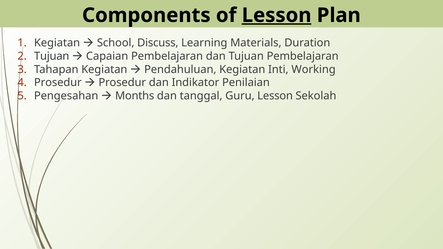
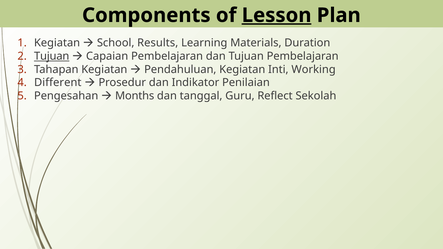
Discuss: Discuss -> Results
Tujuan at (52, 56) underline: none -> present
Prosedur at (58, 83): Prosedur -> Different
Guru Lesson: Lesson -> Reflect
